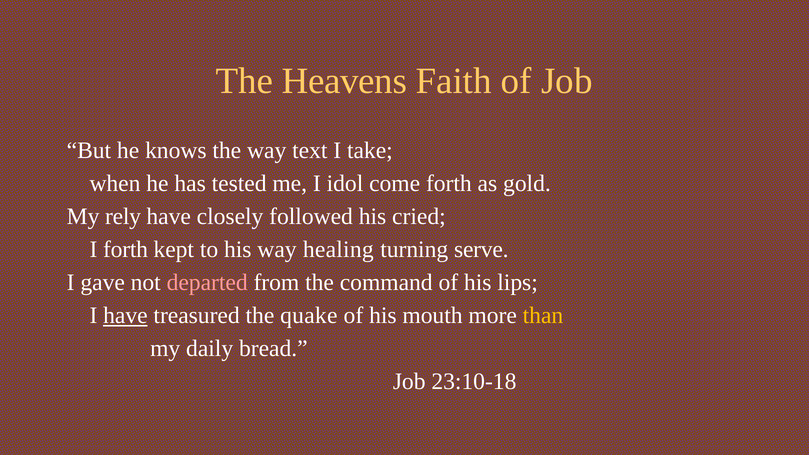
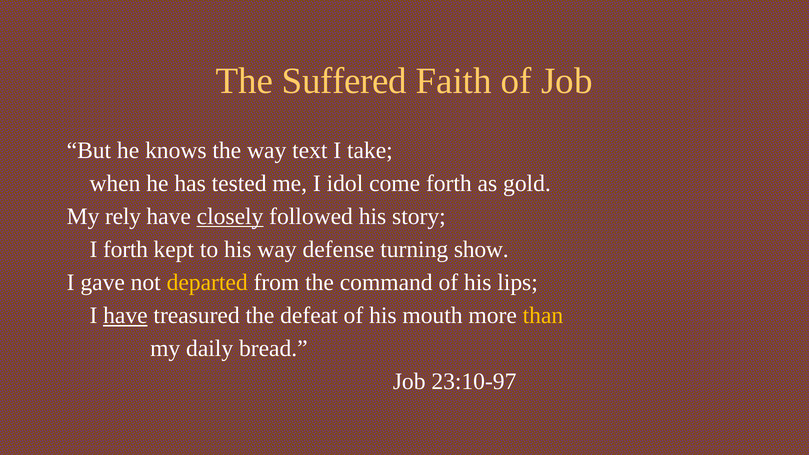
Heavens: Heavens -> Suffered
closely underline: none -> present
cried: cried -> story
healing: healing -> defense
serve: serve -> show
departed colour: pink -> yellow
quake: quake -> defeat
23:10-18: 23:10-18 -> 23:10-97
